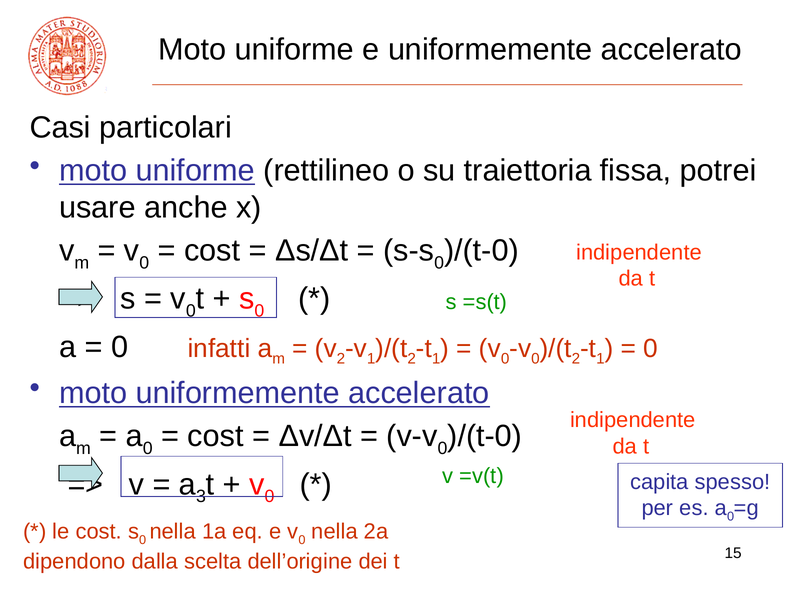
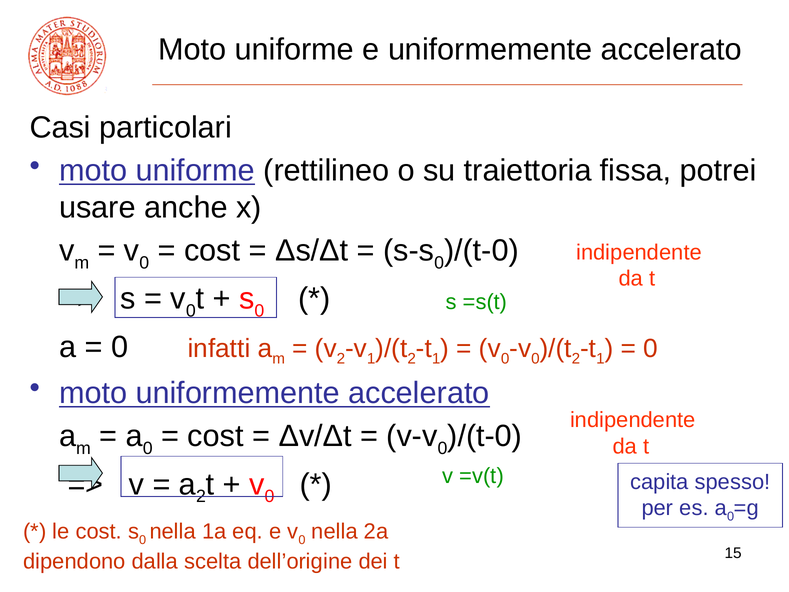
a 3: 3 -> 2
